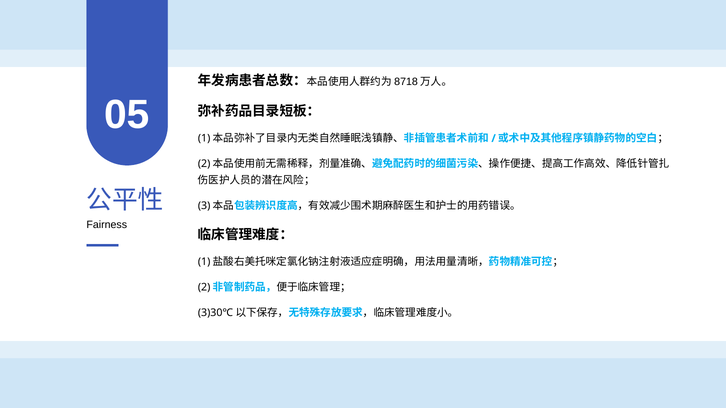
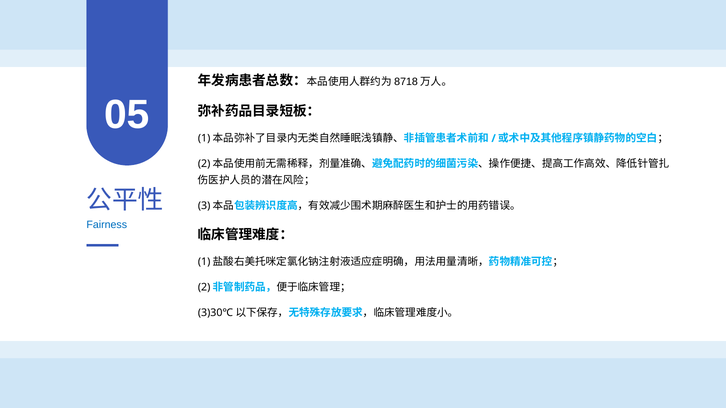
Fairness colour: black -> blue
